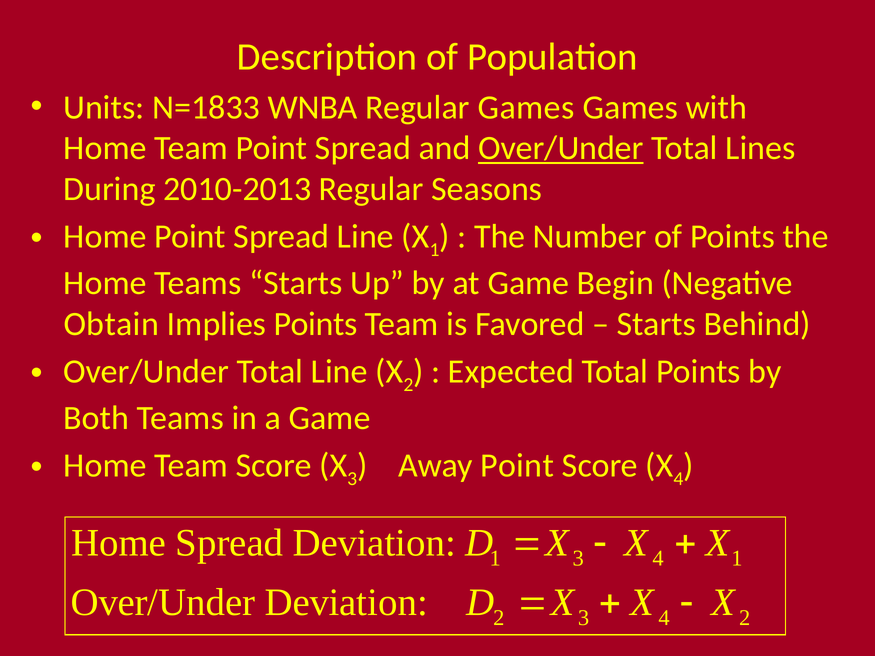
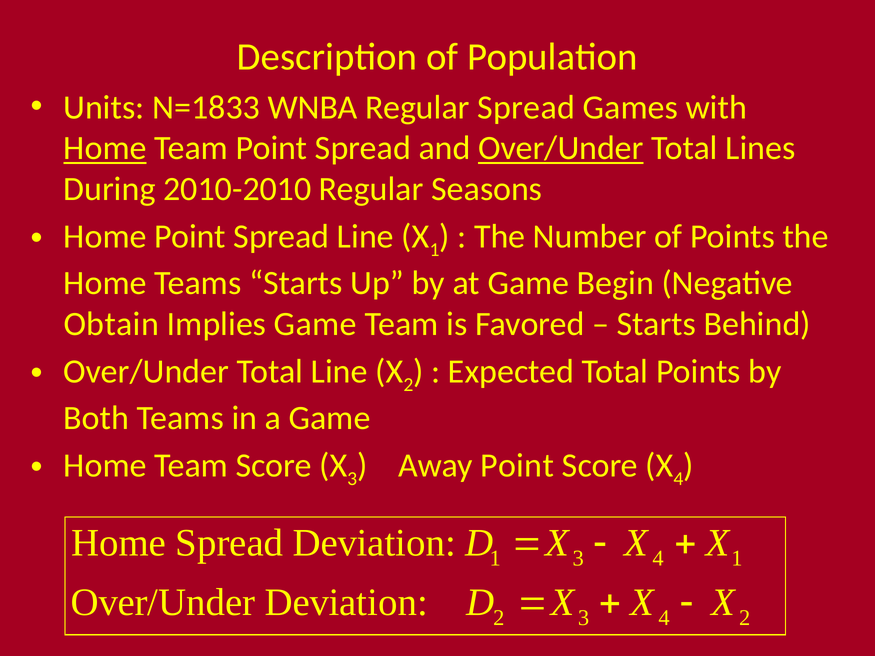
Regular Games: Games -> Spread
Home at (105, 148) underline: none -> present
2010-2013: 2010-2013 -> 2010-2010
Implies Points: Points -> Game
